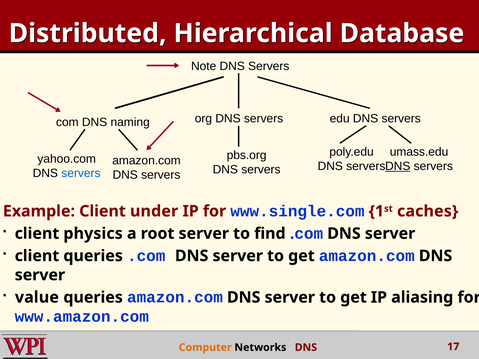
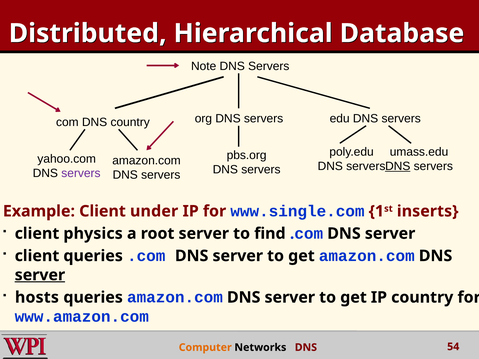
DNS naming: naming -> country
servers at (81, 173) colour: blue -> purple
caches: caches -> inserts
server at (40, 275) underline: none -> present
value: value -> hosts
IP aliasing: aliasing -> country
17: 17 -> 54
